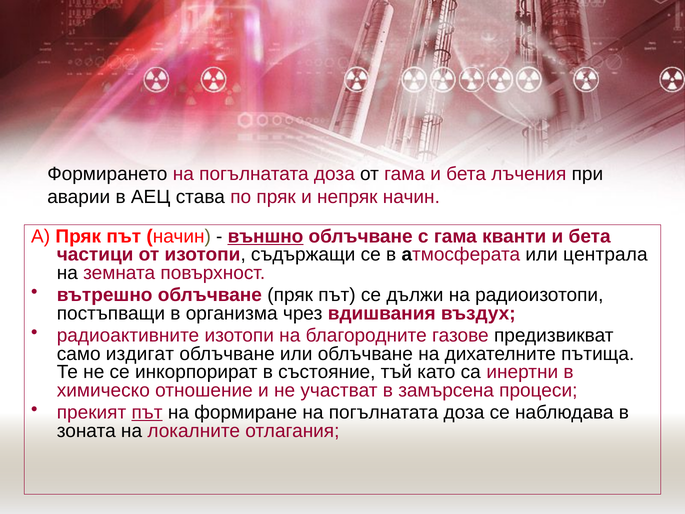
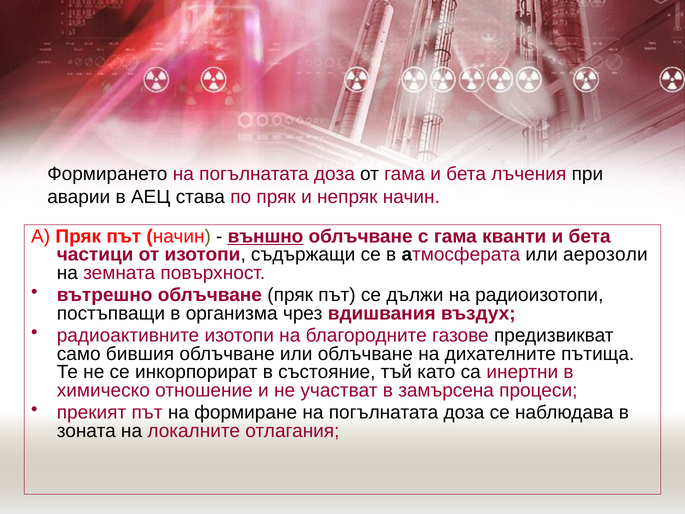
централа: централа -> аерозоли
издигат: издигат -> бившия
път at (147, 412) underline: present -> none
